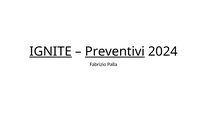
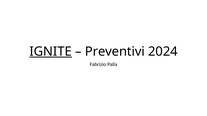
Preventivi underline: present -> none
